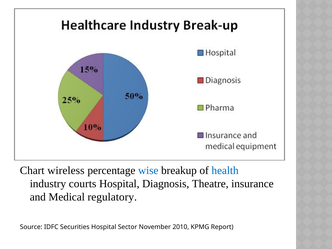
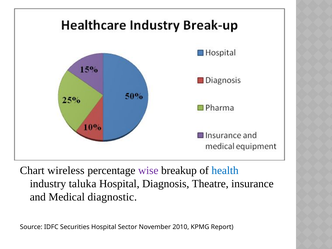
wise colour: blue -> purple
courts: courts -> taluka
regulatory: regulatory -> diagnostic
